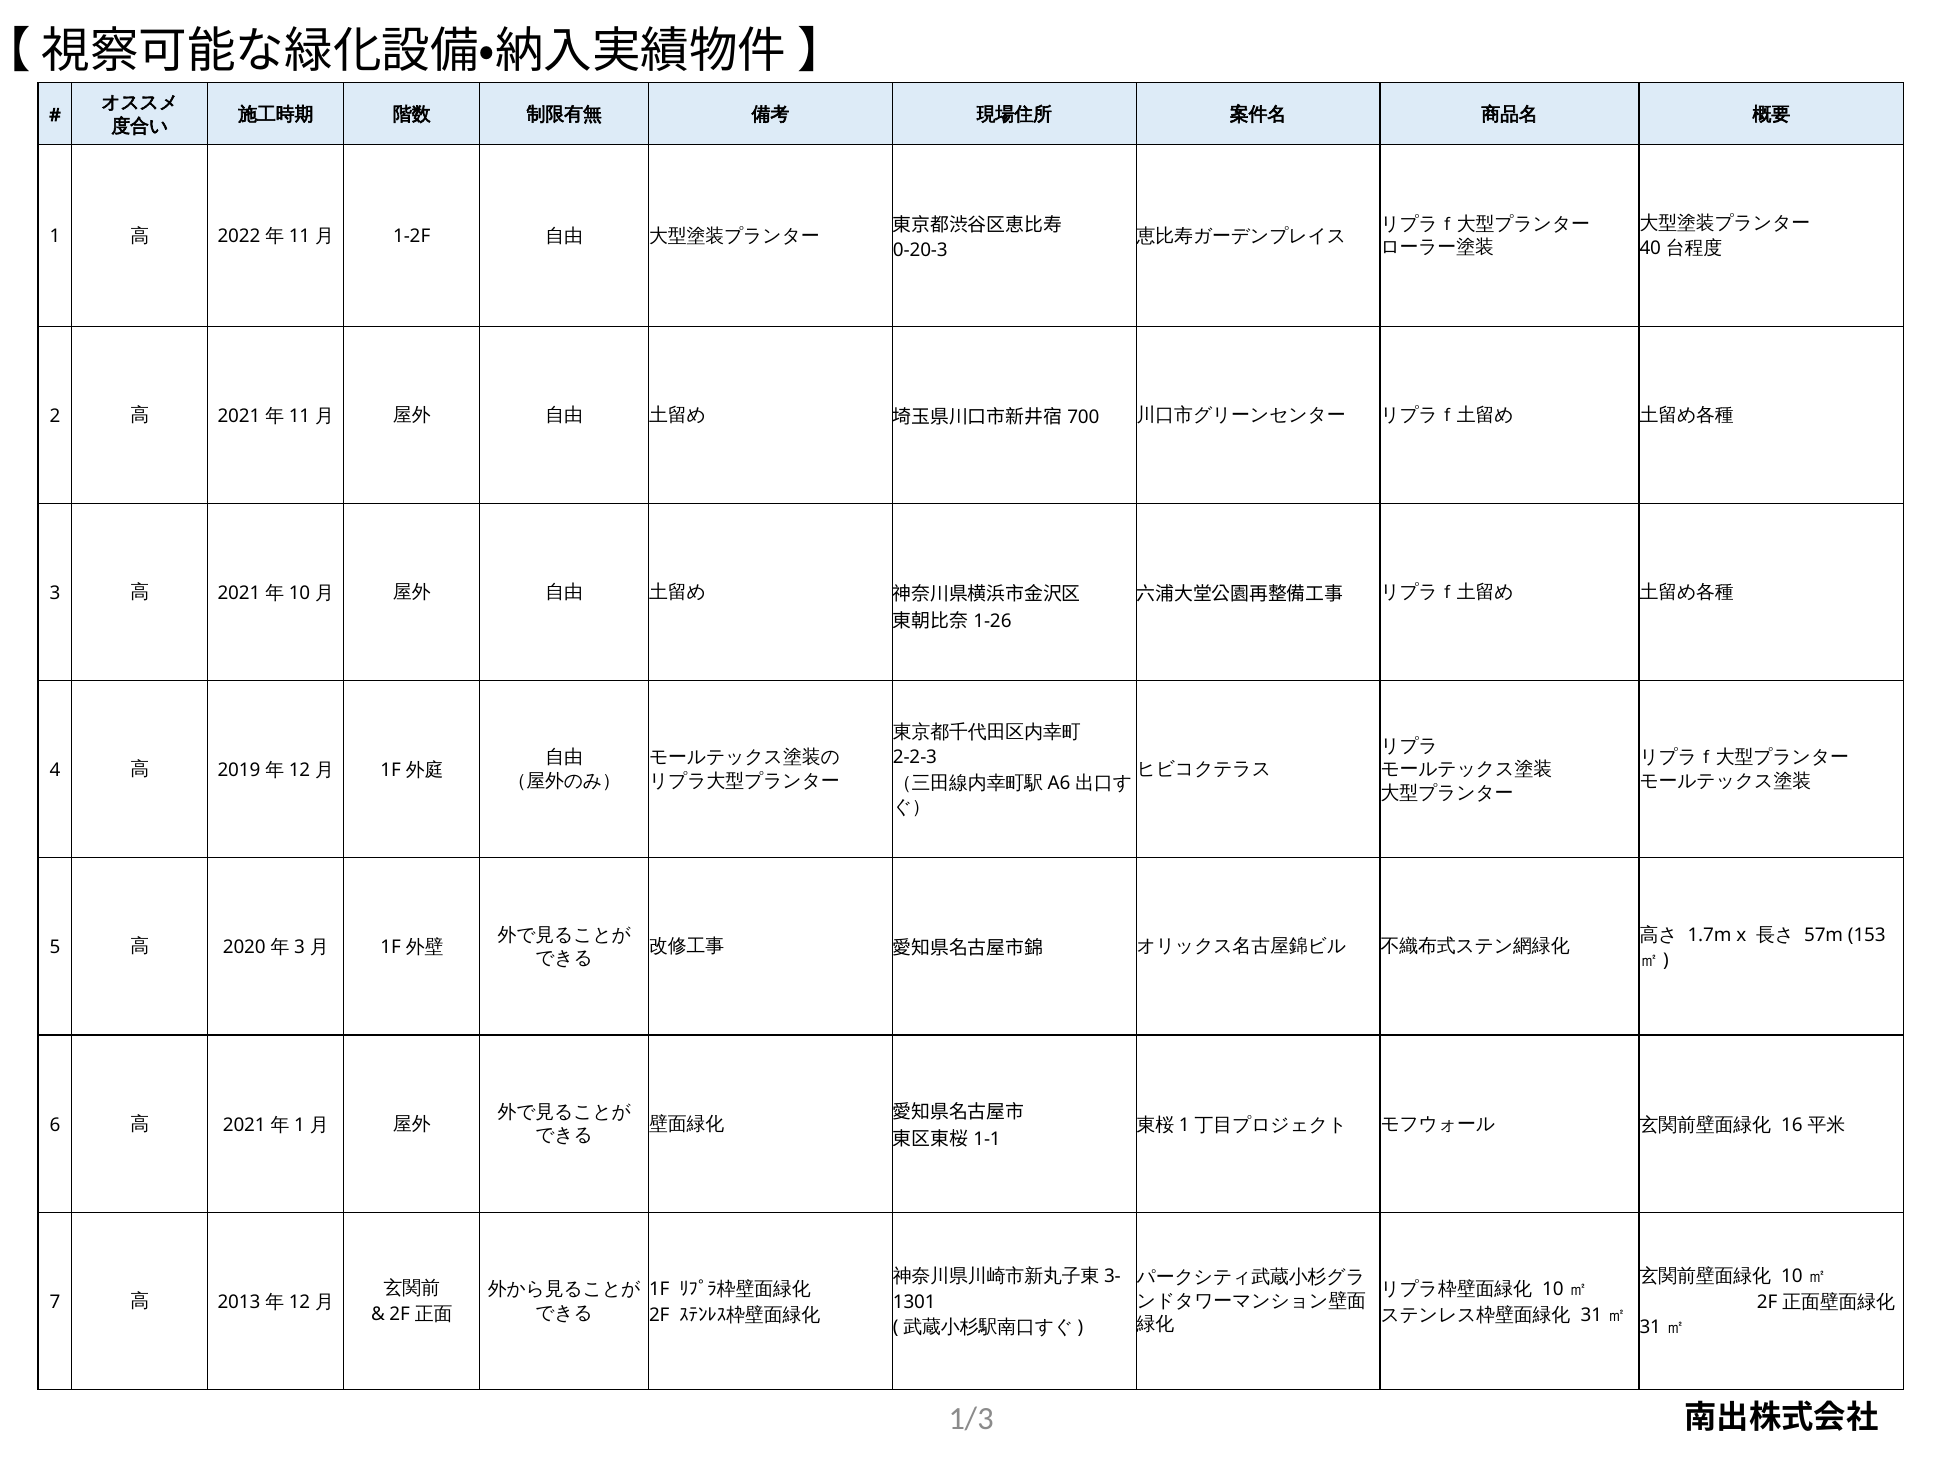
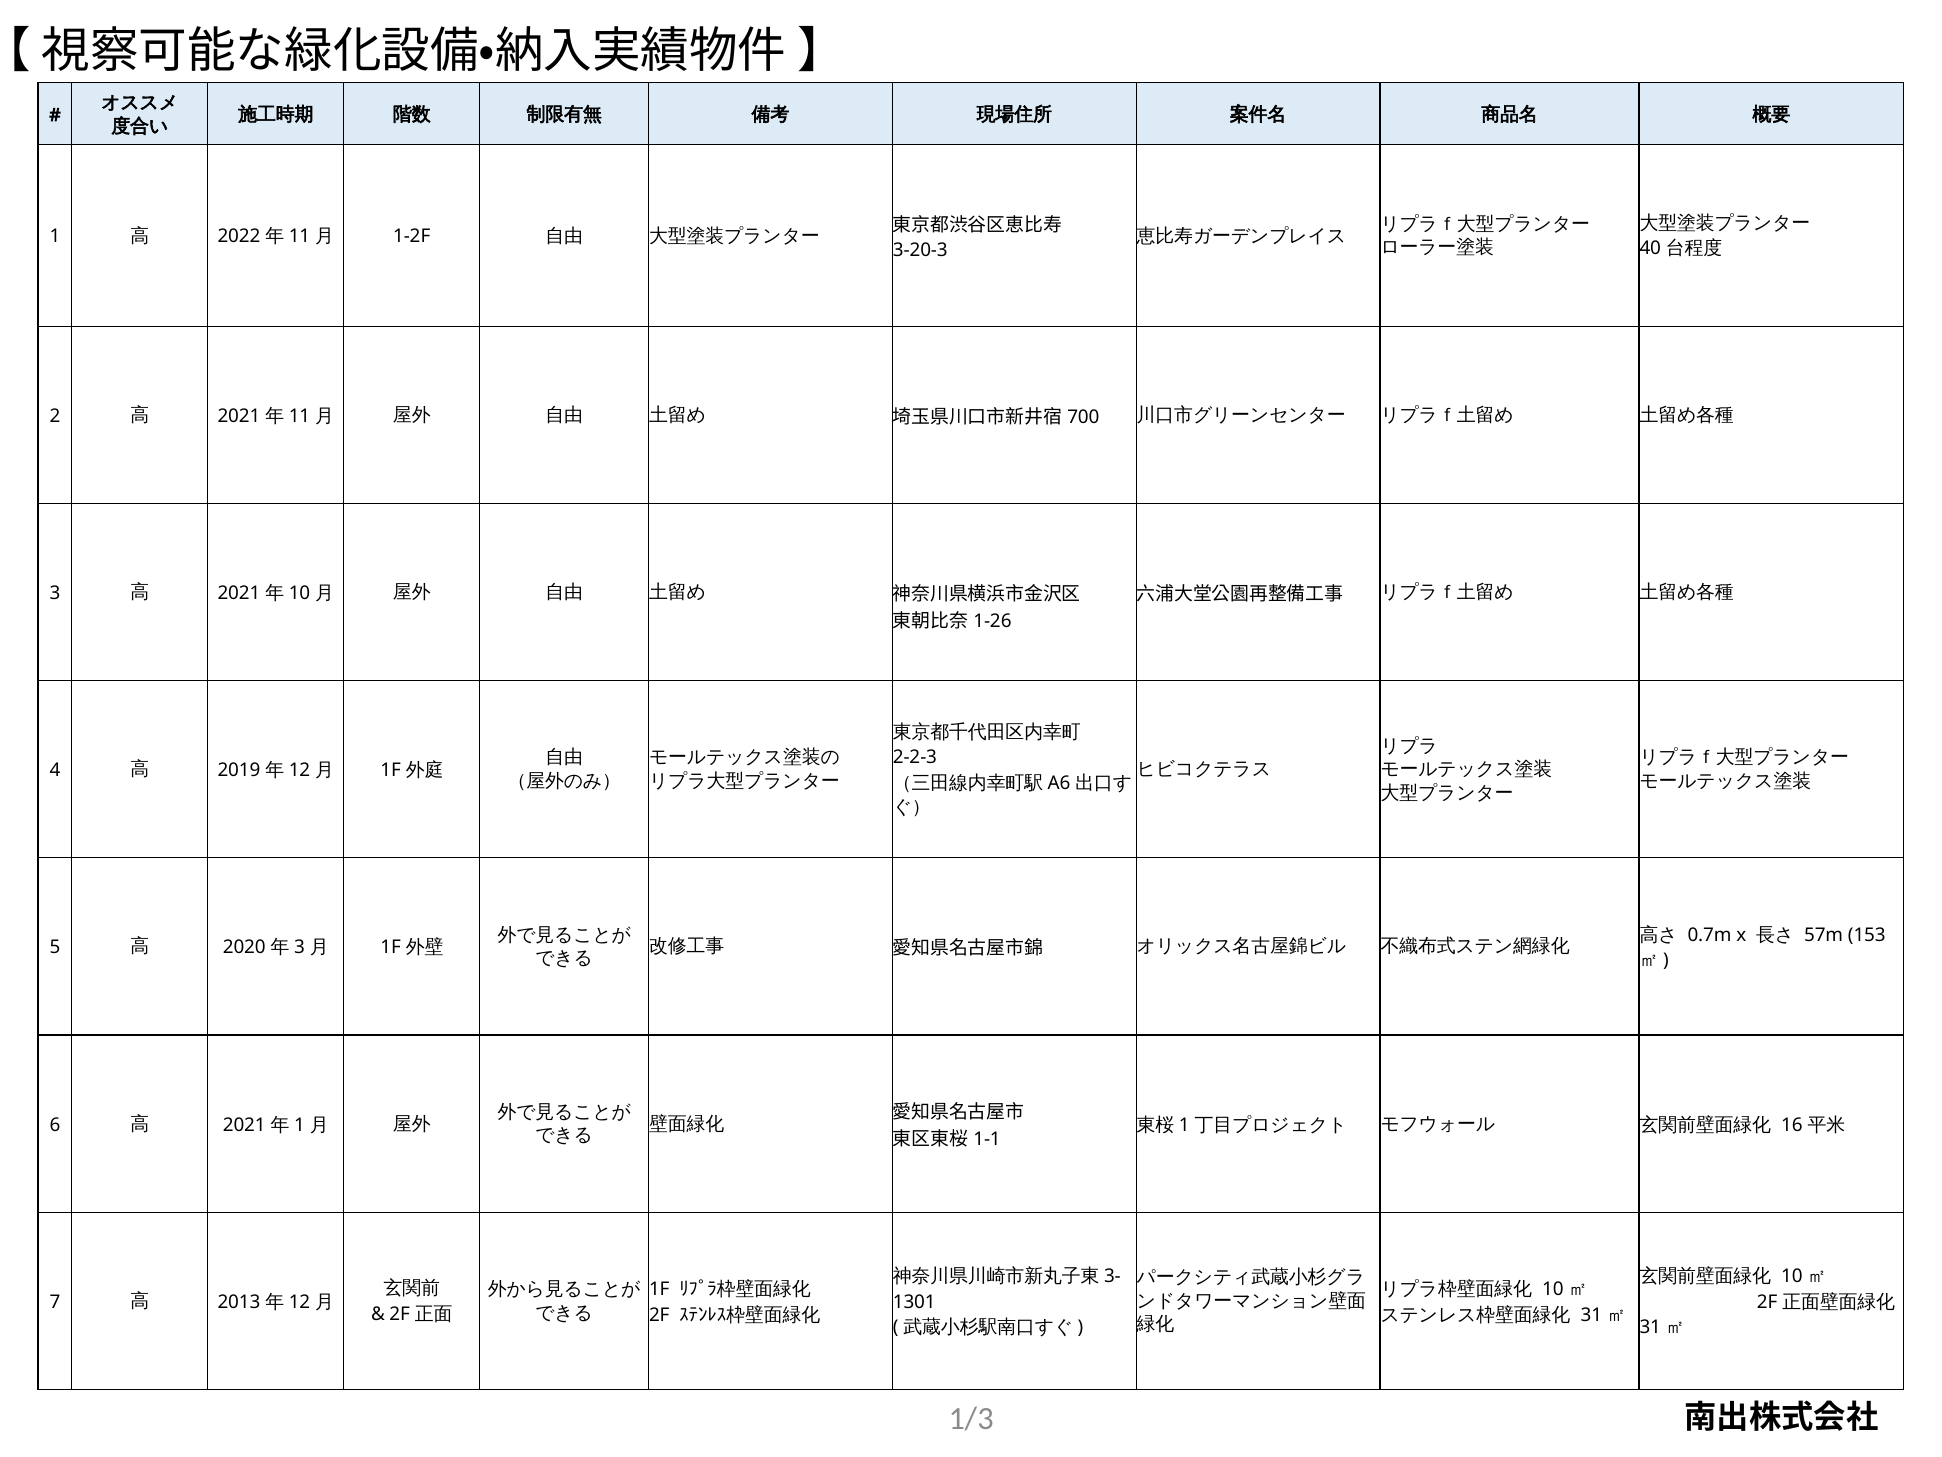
0-20-3: 0-20-3 -> 3-20-3
1.7m: 1.7m -> 0.7m
